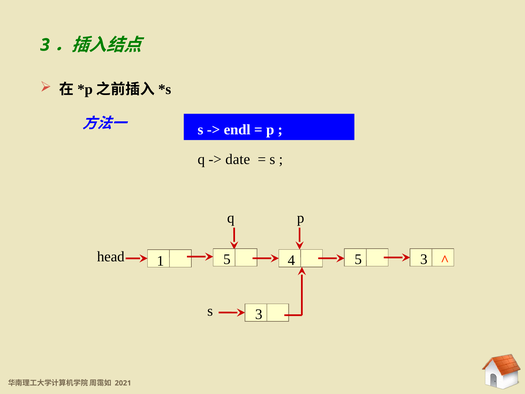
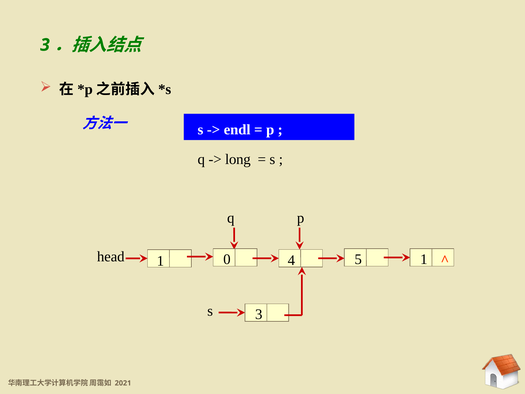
date: date -> long
5 3: 3 -> 1
1 5: 5 -> 0
